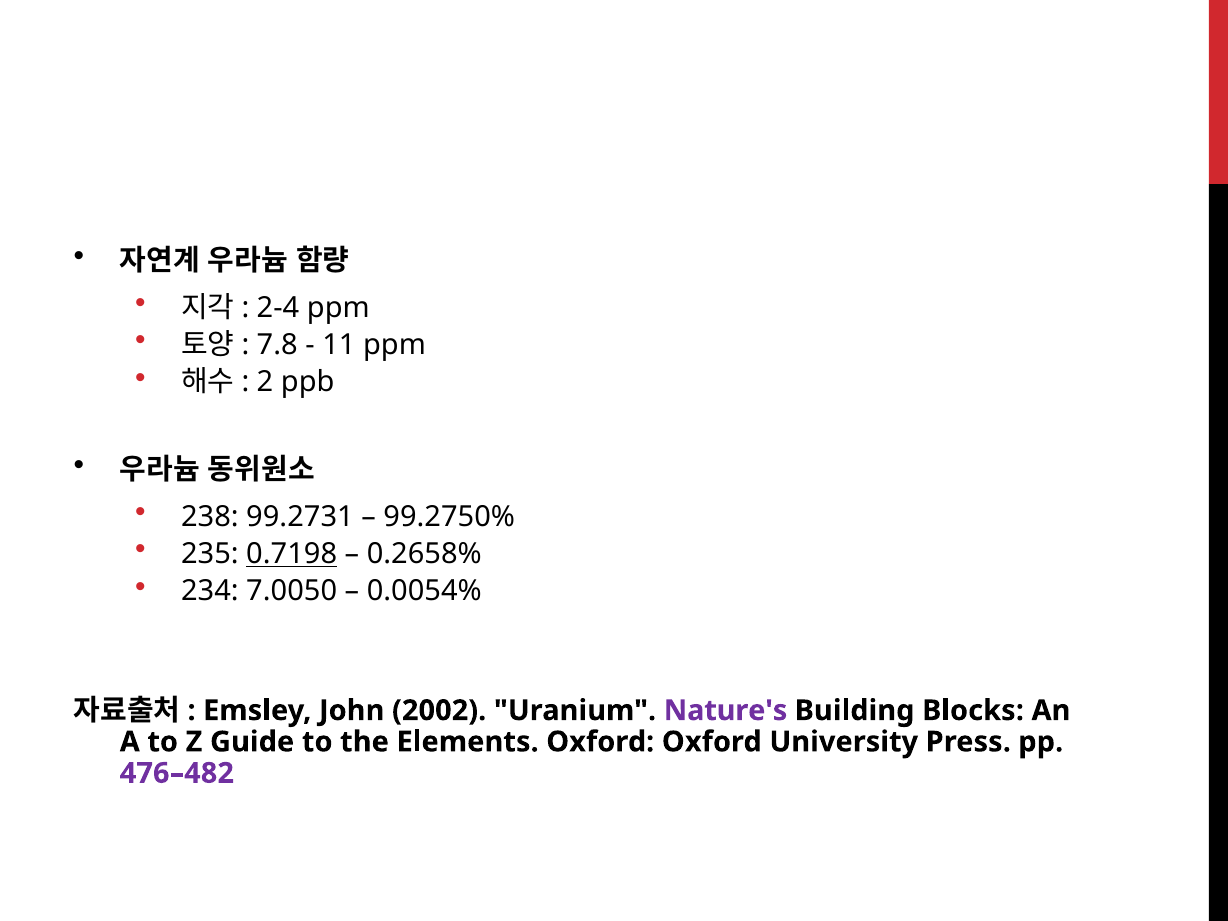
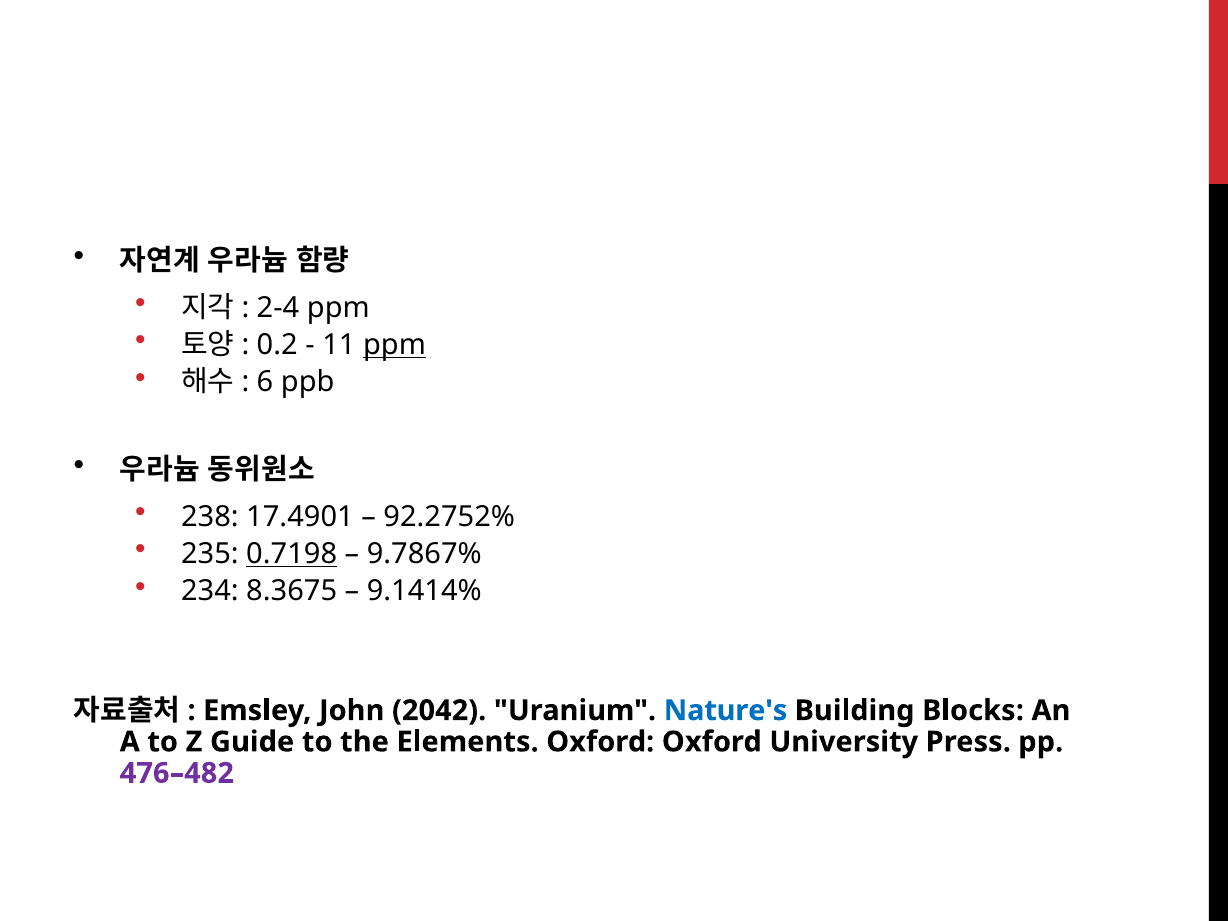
7.8: 7.8 -> 0.2
ppm at (394, 345) underline: none -> present
2: 2 -> 6
99.2731: 99.2731 -> 17.4901
99.2750%: 99.2750% -> 92.2752%
0.2658%: 0.2658% -> 9.7867%
7.0050: 7.0050 -> 8.3675
0.0054%: 0.0054% -> 9.1414%
2002: 2002 -> 2042
Nature's colour: purple -> blue
